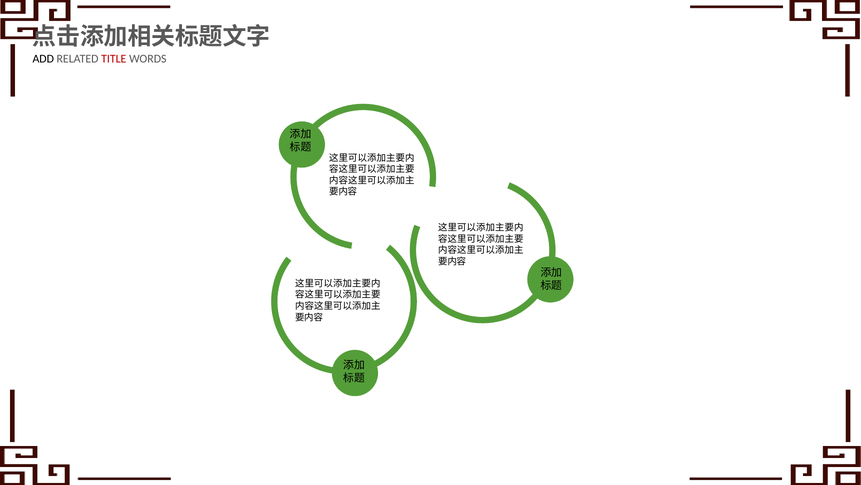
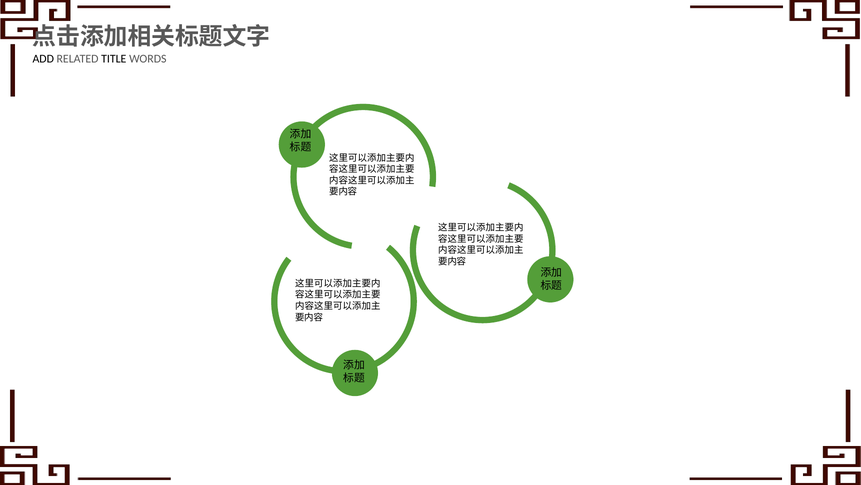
TITLE colour: red -> black
